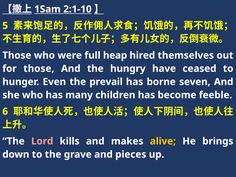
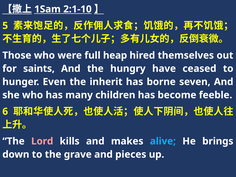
for those: those -> saints
prevail: prevail -> inherit
alive colour: yellow -> light blue
